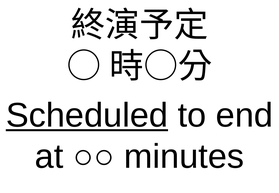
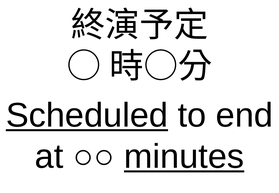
minutes underline: none -> present
